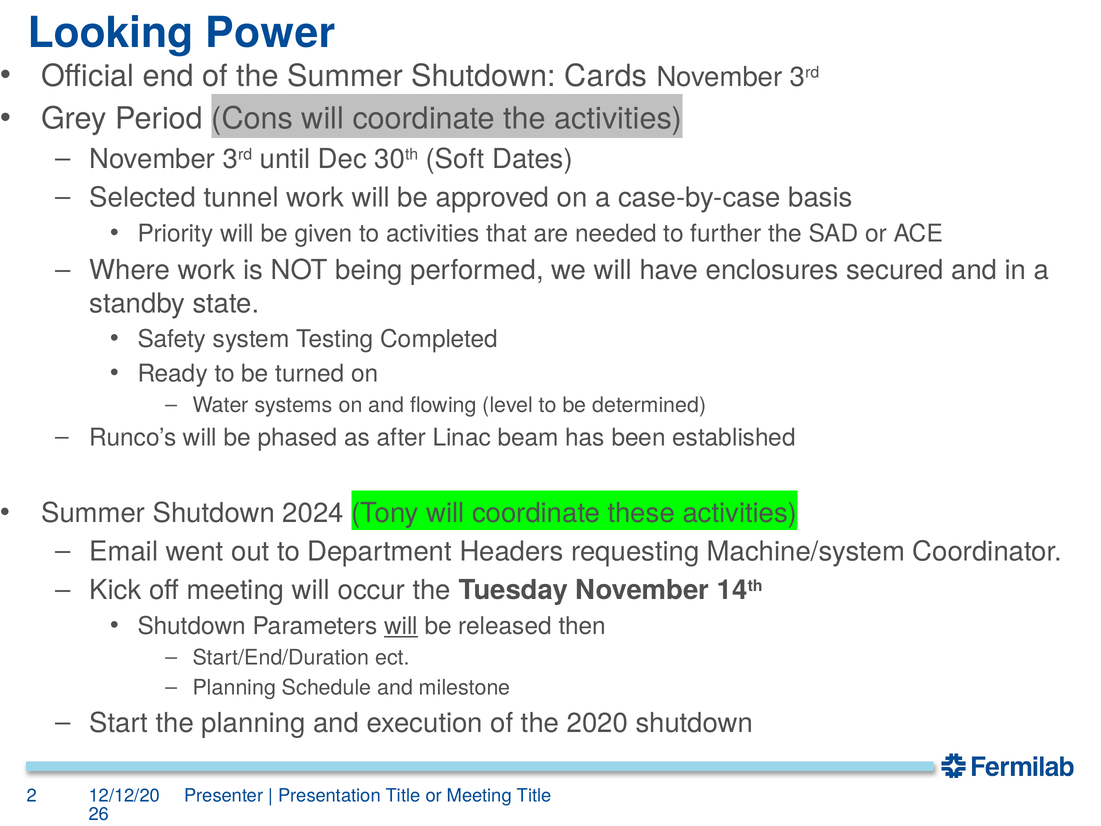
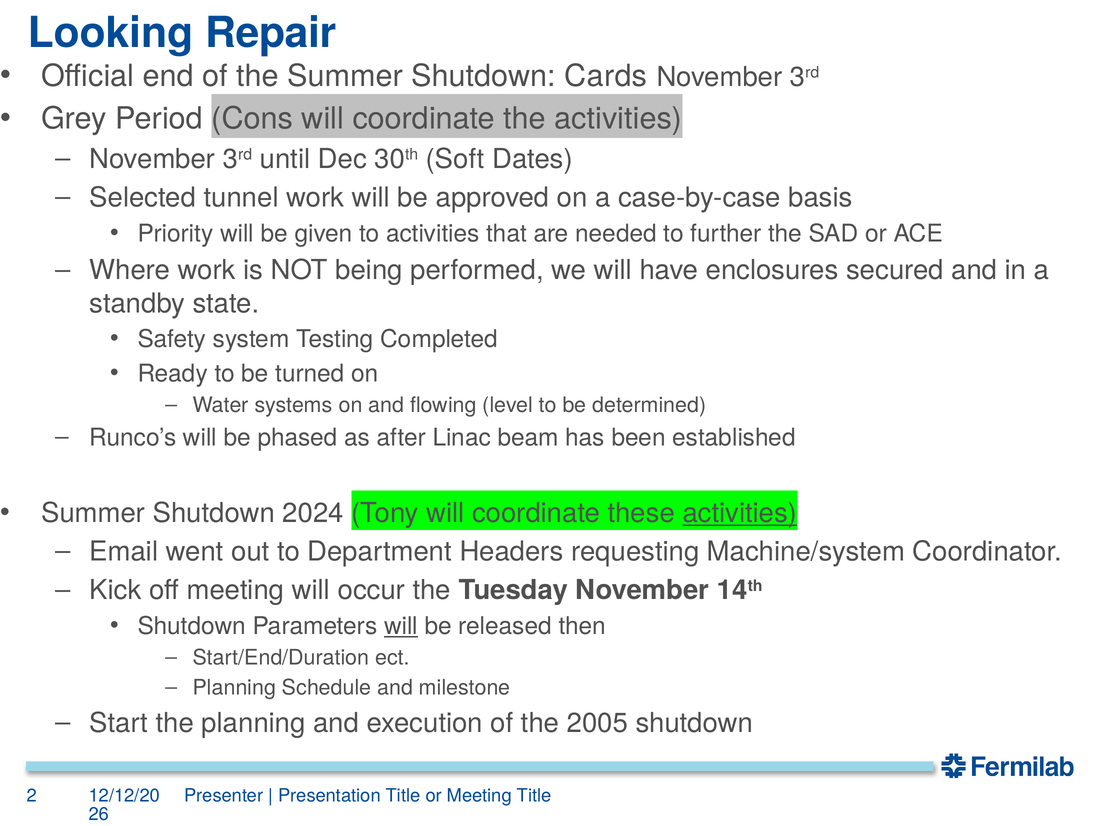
Power: Power -> Repair
activities at (740, 513) underline: none -> present
2020: 2020 -> 2005
